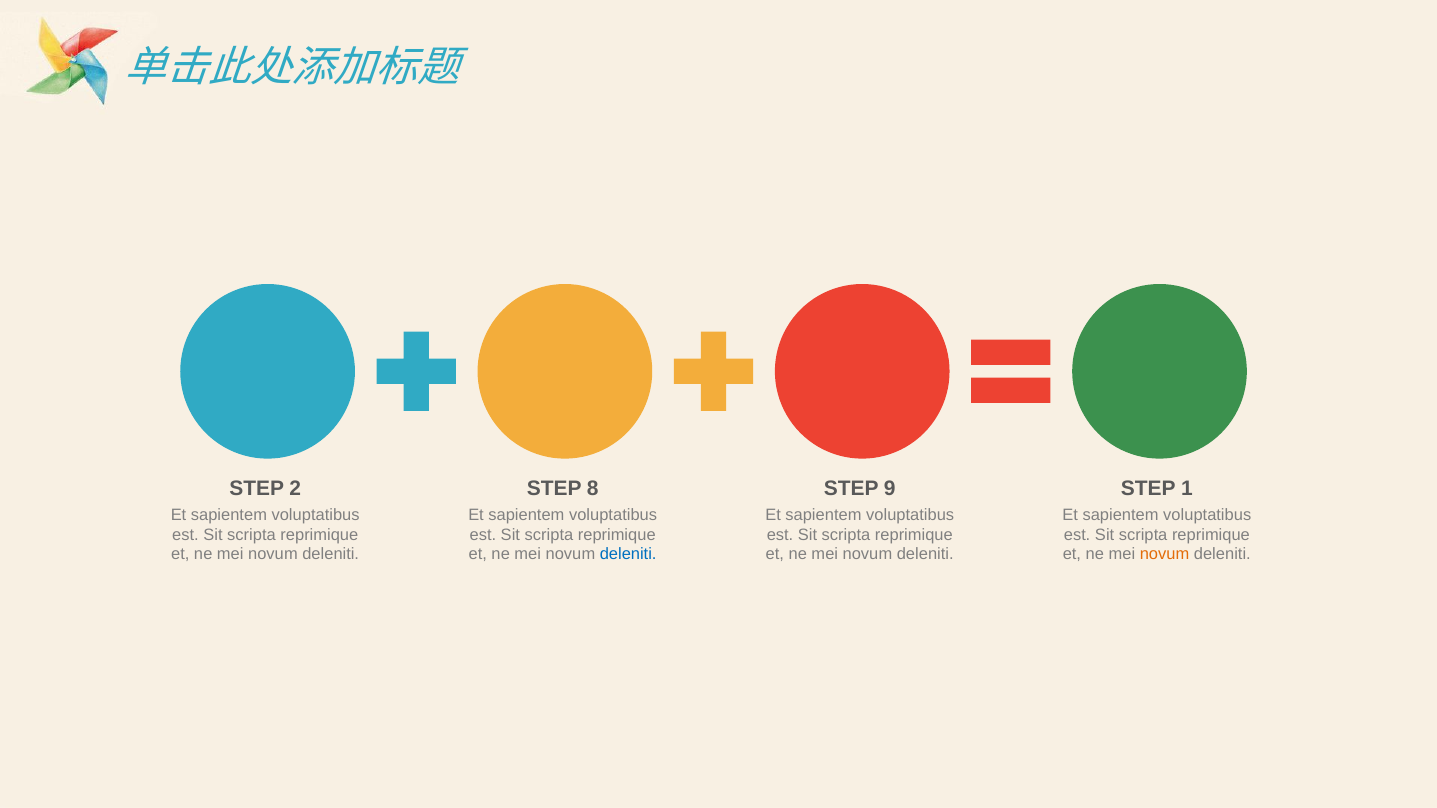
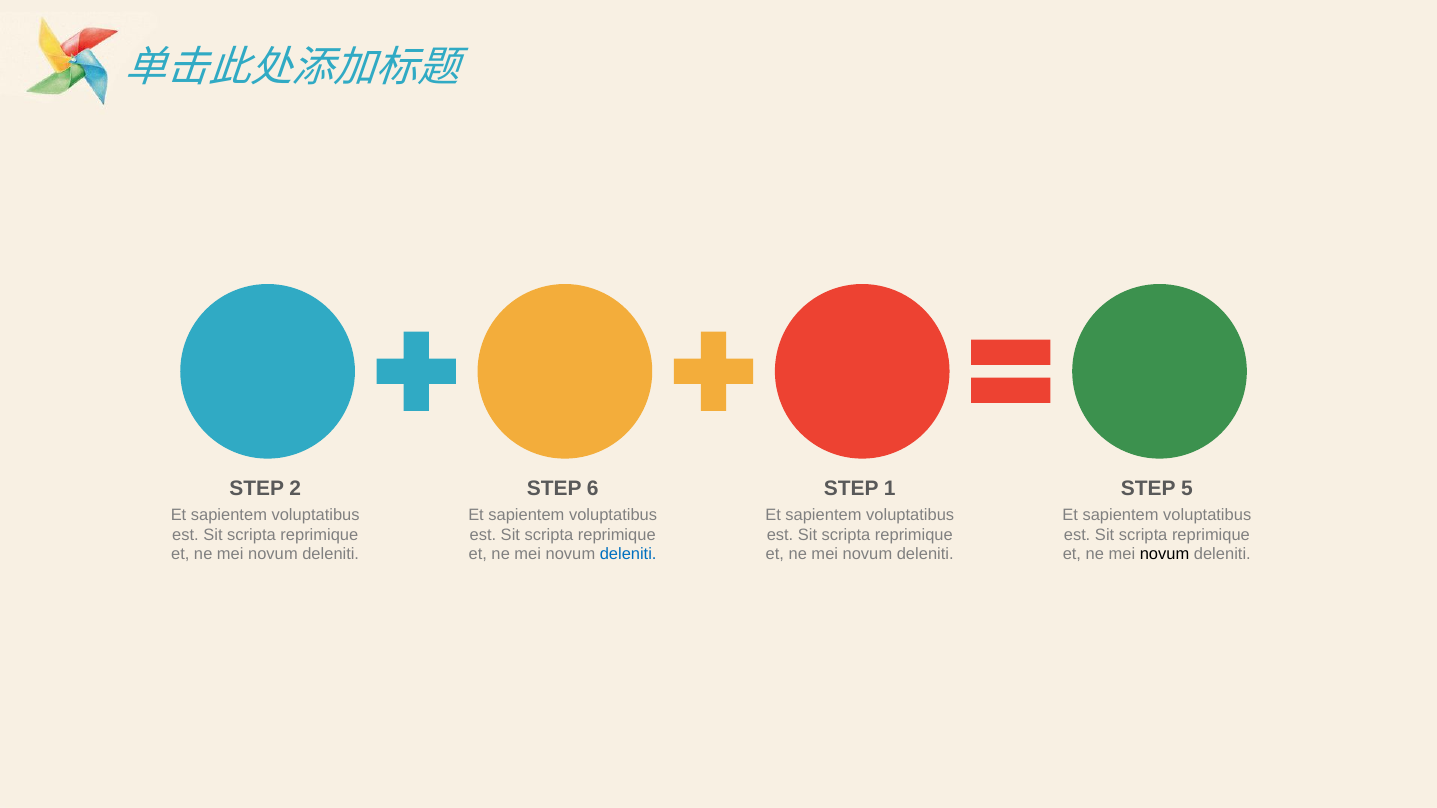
8: 8 -> 6
9: 9 -> 1
1: 1 -> 5
novum at (1165, 555) colour: orange -> black
